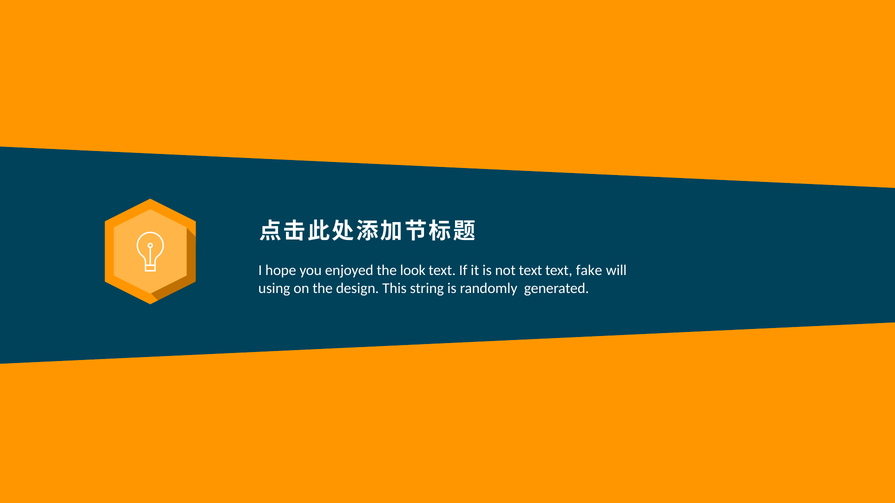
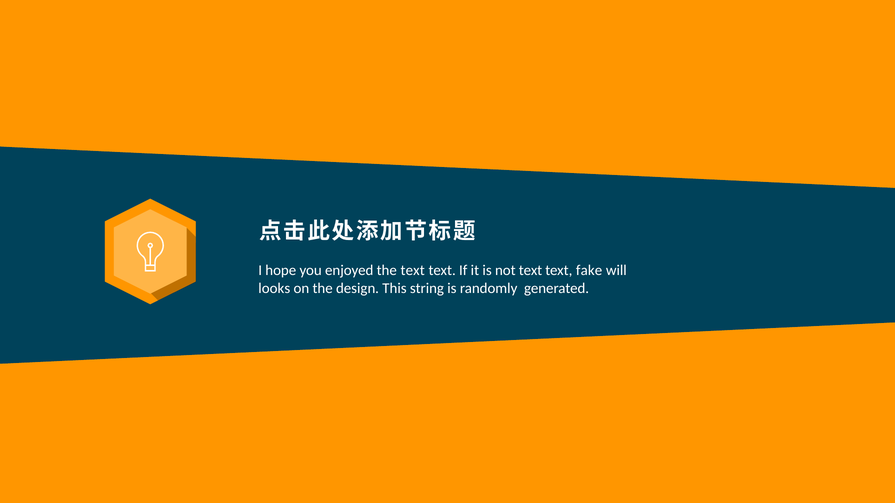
the look: look -> text
using: using -> looks
